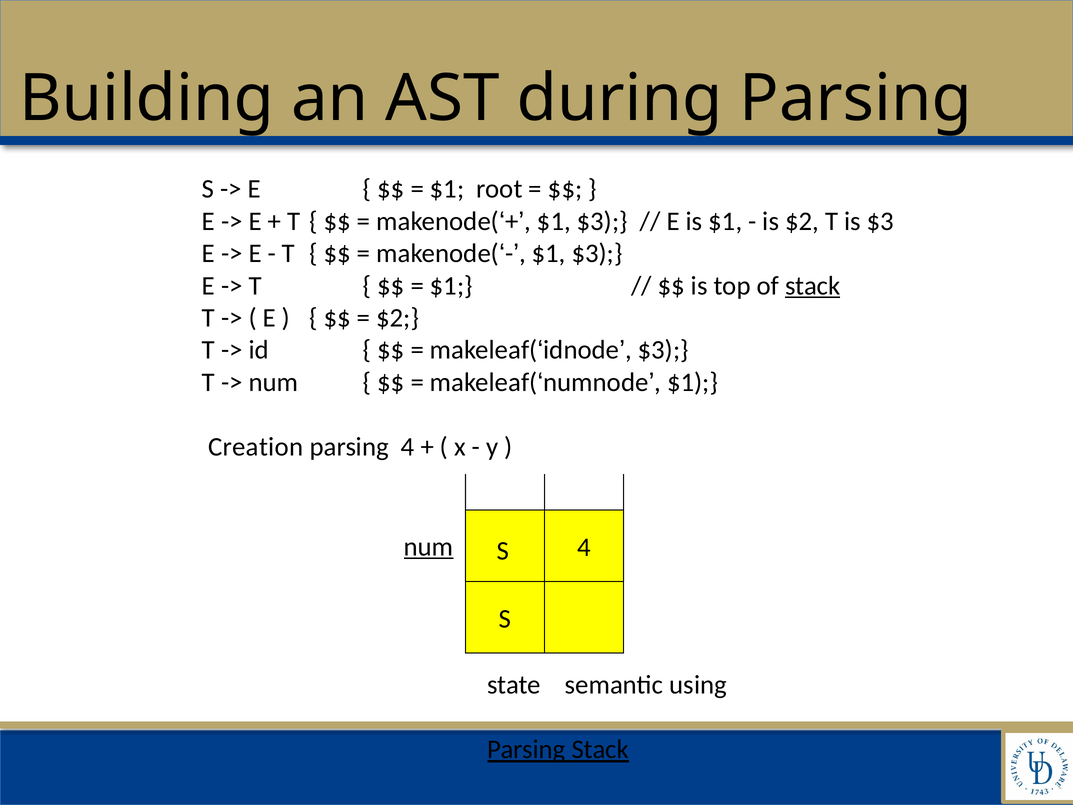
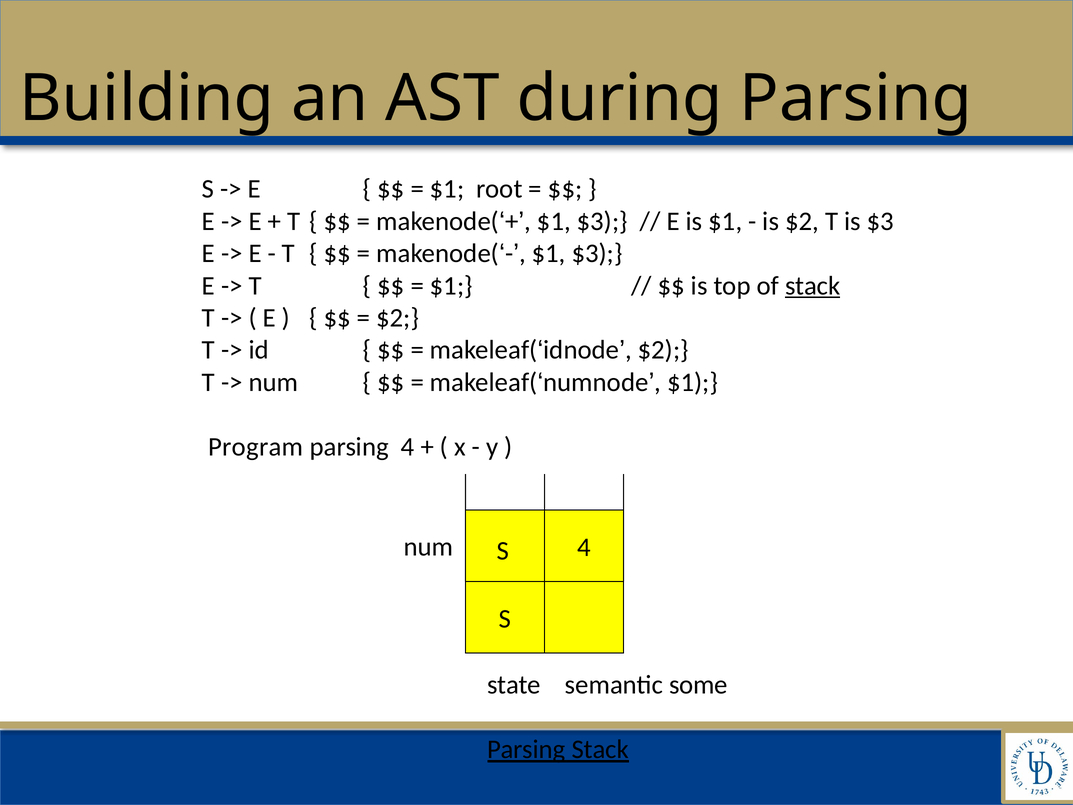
makeleaf(‘idnode $3: $3 -> $2
Creation: Creation -> Program
num at (429, 547) underline: present -> none
using: using -> some
